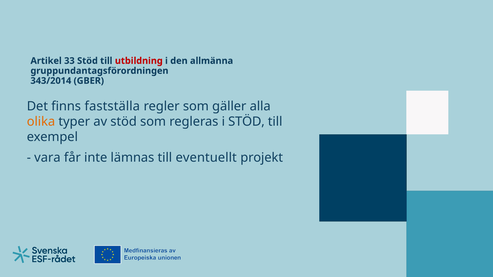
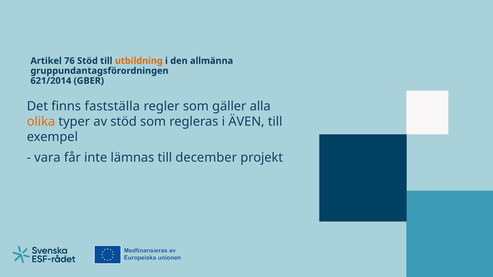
33: 33 -> 76
utbildning colour: red -> orange
343/2014: 343/2014 -> 621/2014
i STÖD: STÖD -> ÄVEN
eventuellt: eventuellt -> december
